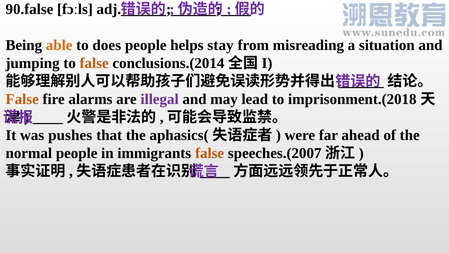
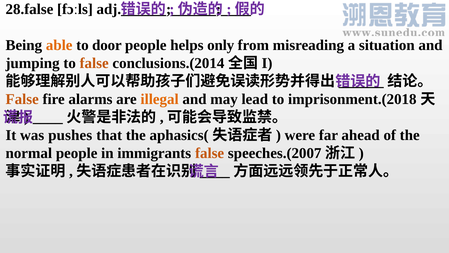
90.false: 90.false -> 28.false
does: does -> door
stay: stay -> only
illegal colour: purple -> orange
